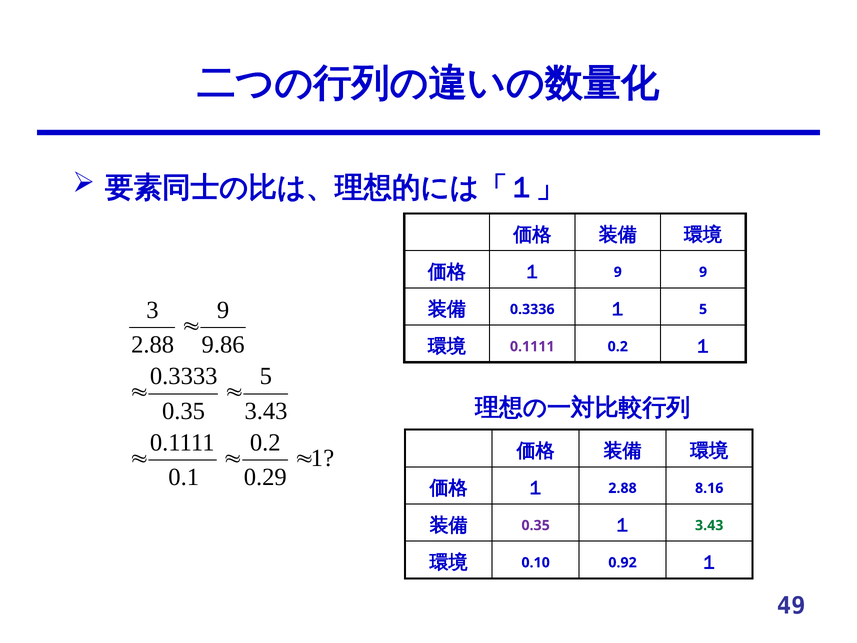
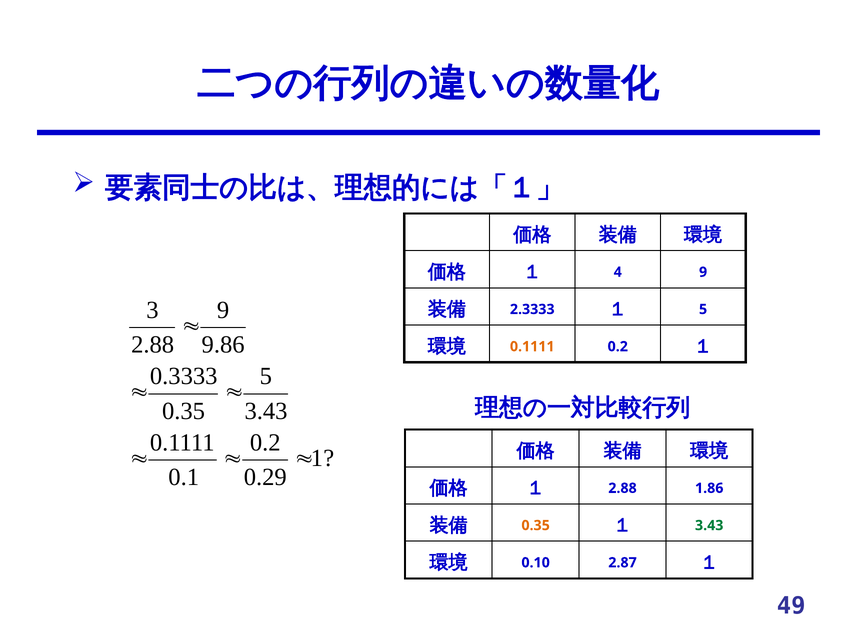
１ 9: 9 -> 4
0.3336: 0.3336 -> 2.3333
0.1111 colour: purple -> orange
8.16: 8.16 -> 1.86
0.35 colour: purple -> orange
0.92: 0.92 -> 2.87
